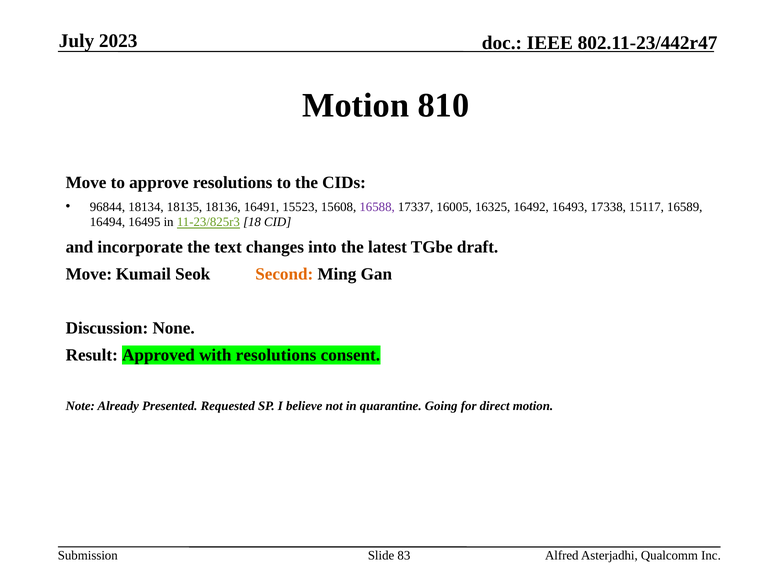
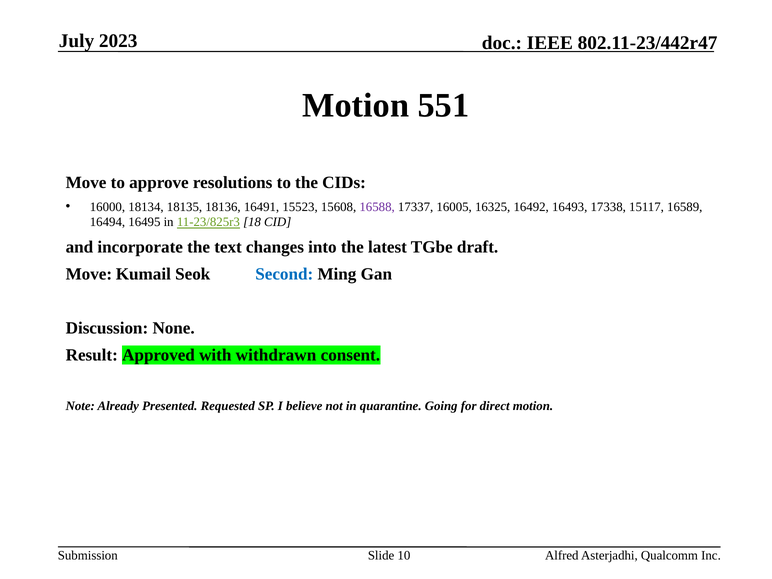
810: 810 -> 551
96844: 96844 -> 16000
Second colour: orange -> blue
with resolutions: resolutions -> withdrawn
83: 83 -> 10
